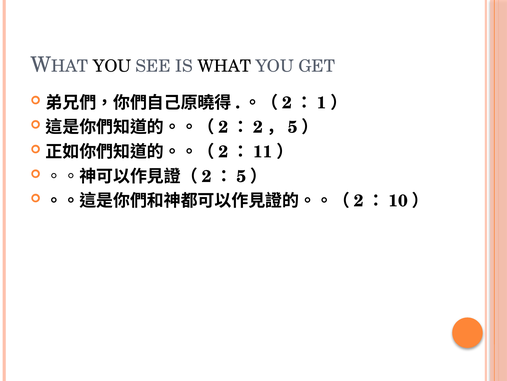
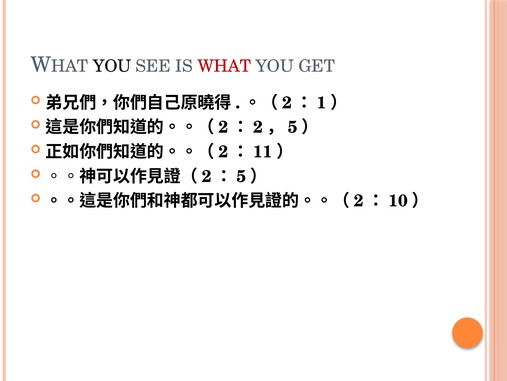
WHAT colour: black -> red
